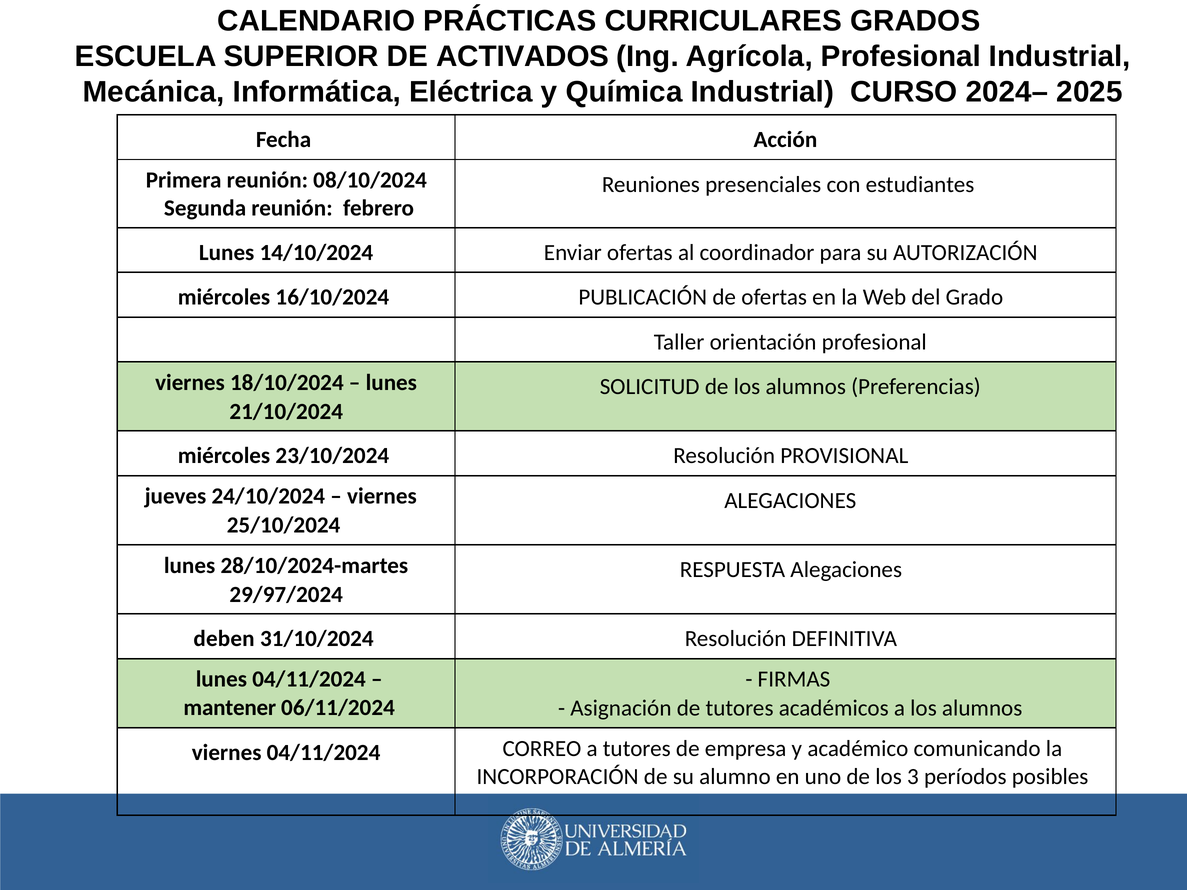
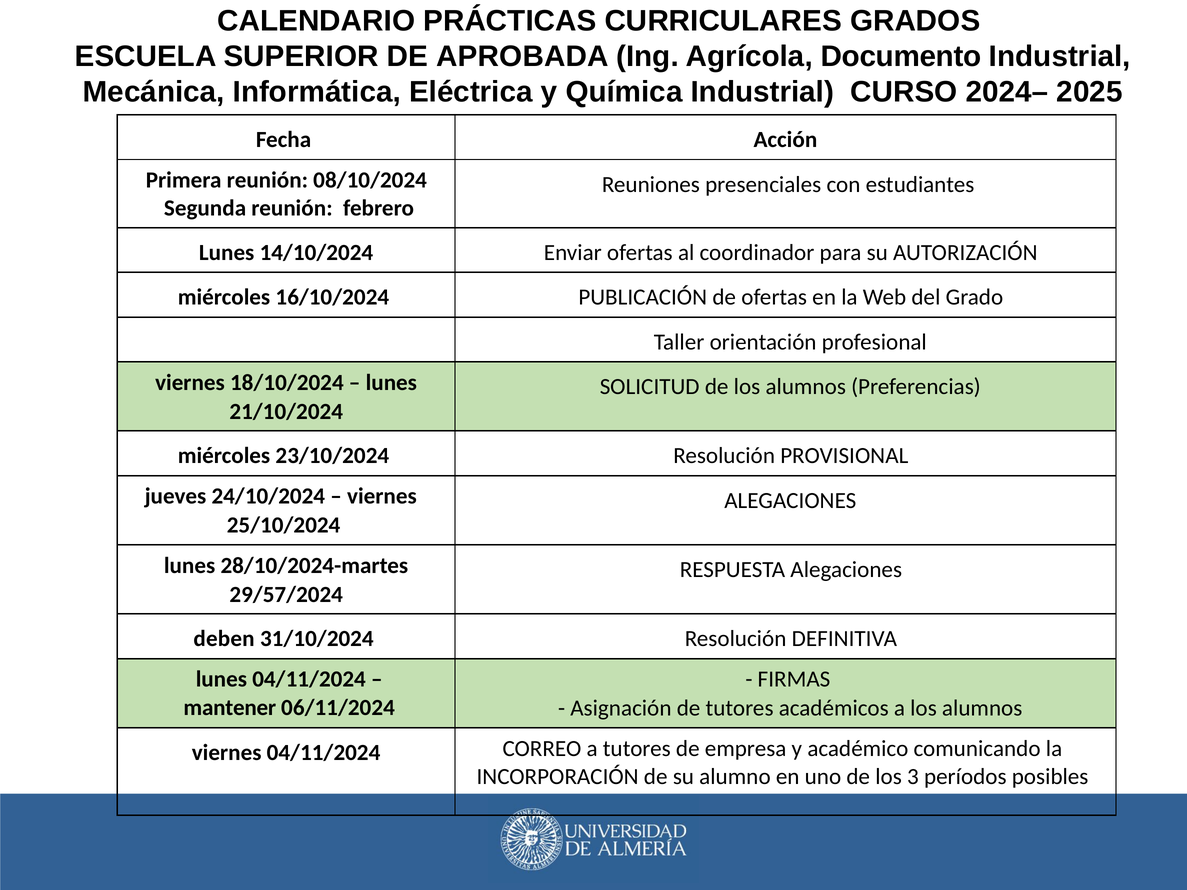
ACTIVADOS: ACTIVADOS -> APROBADA
Agrícola Profesional: Profesional -> Documento
29/97/2024: 29/97/2024 -> 29/57/2024
